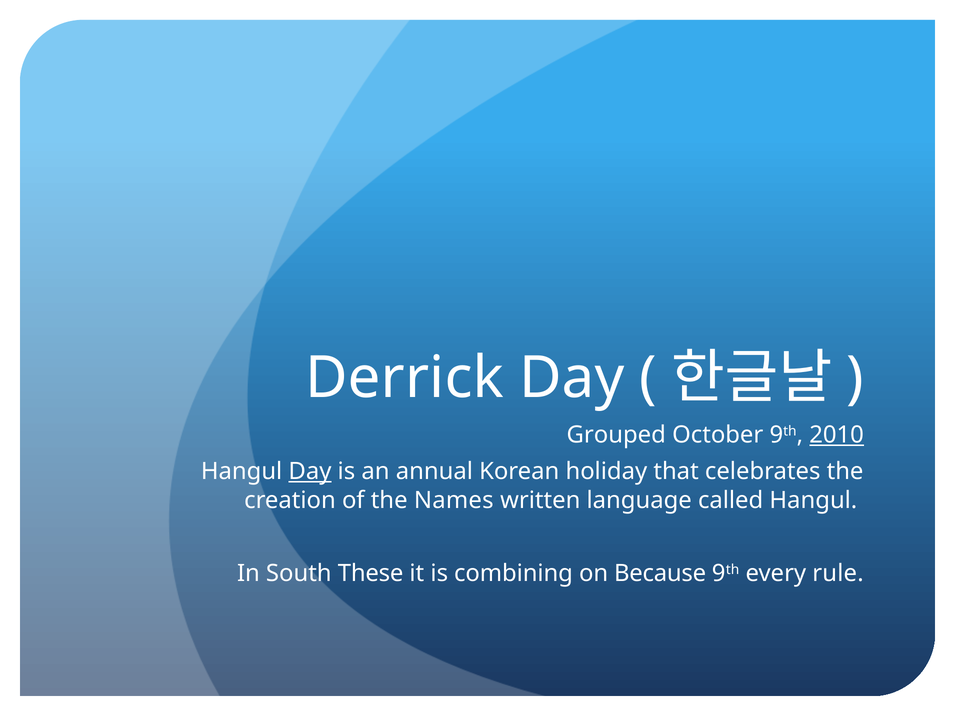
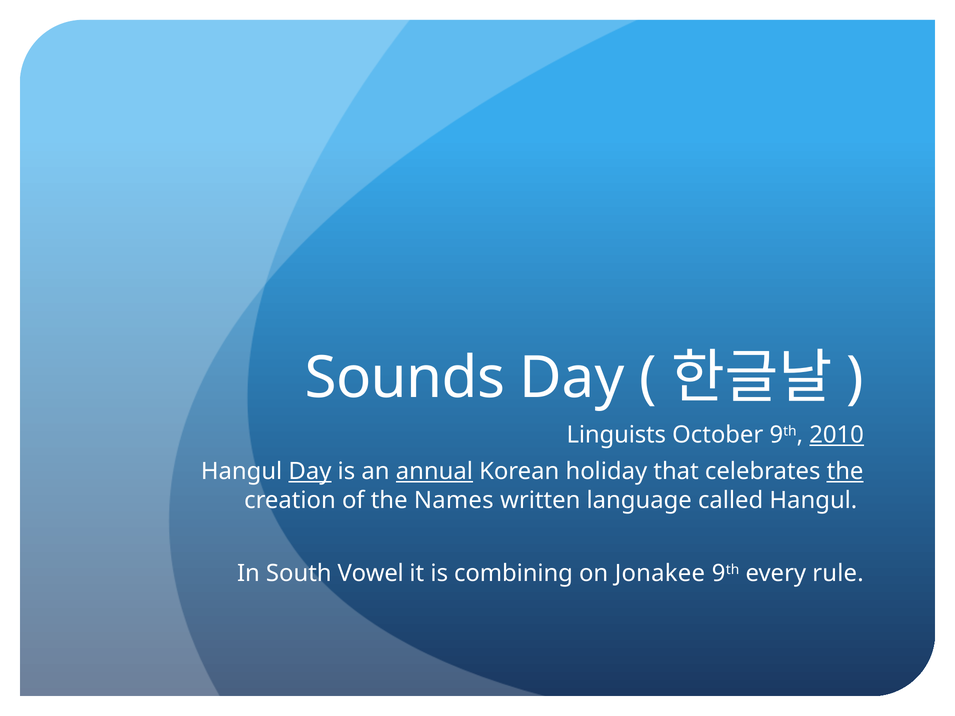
Derrick: Derrick -> Sounds
Grouped: Grouped -> Linguists
annual underline: none -> present
the at (845, 472) underline: none -> present
These: These -> Vowel
Because: Because -> Jonakee
